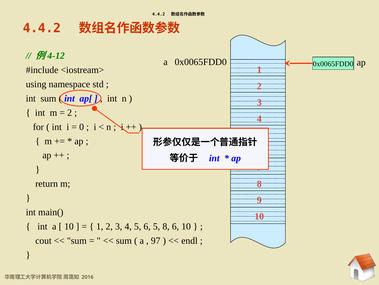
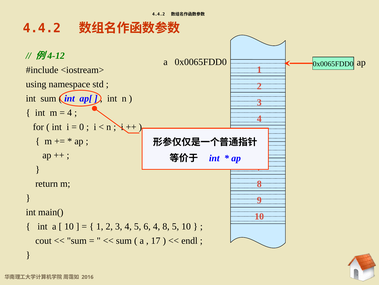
2 at (70, 112): 2 -> 4
6 5: 5 -> 4
8 6: 6 -> 5
97: 97 -> 17
